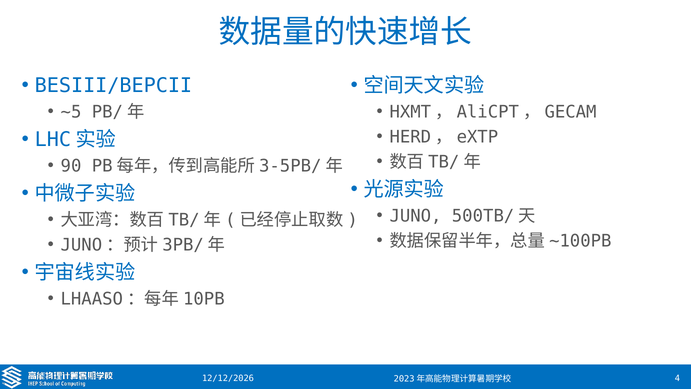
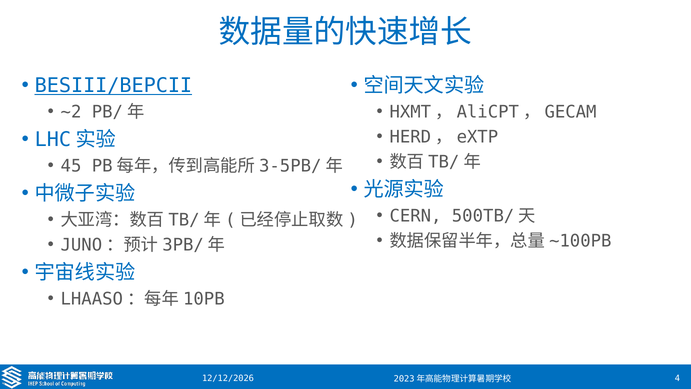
BESIII/BEPCII underline: none -> present
~5: ~5 -> ~2
90: 90 -> 45
JUNO: JUNO -> CERN
